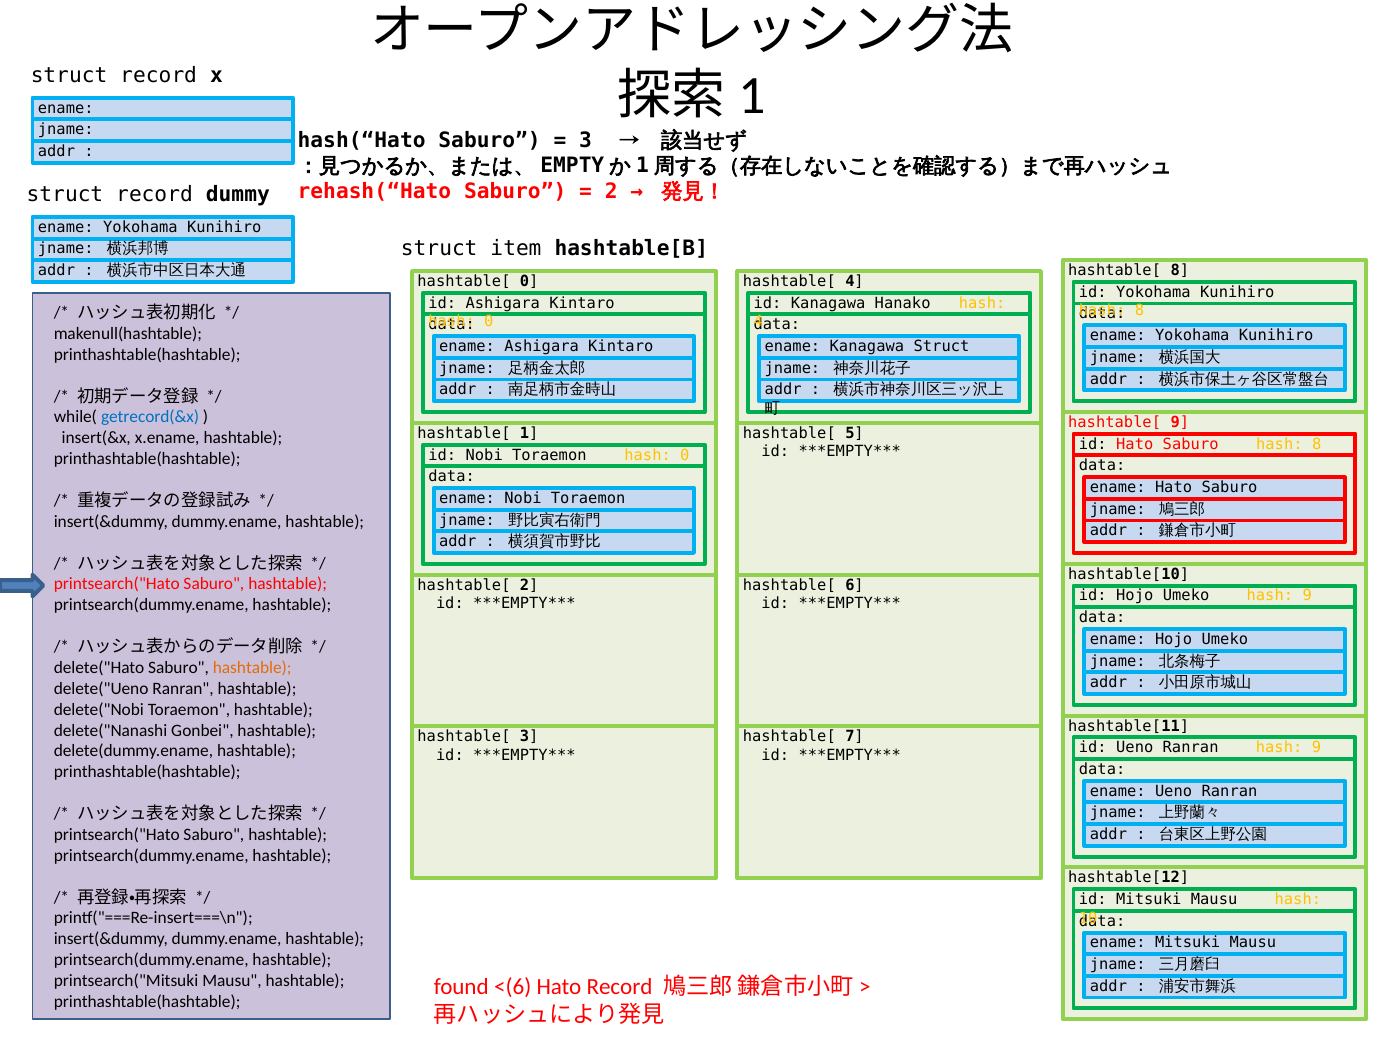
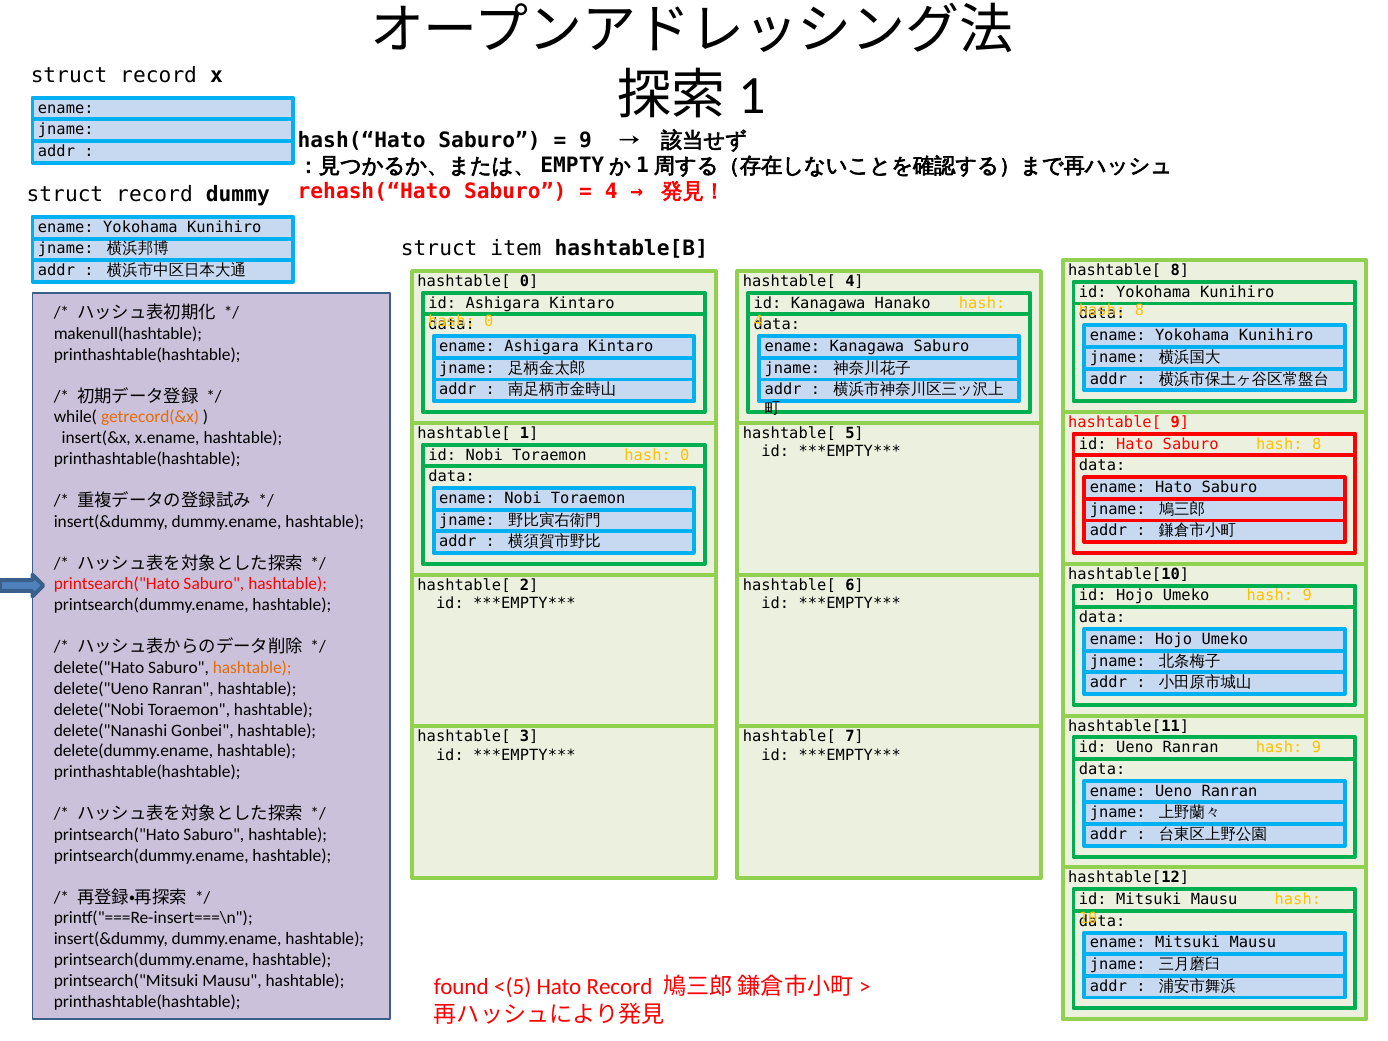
3 at (586, 140): 3 -> 9
2 at (611, 191): 2 -> 4
Kanagawa Struct: Struct -> Saburo
getrecord(&x colour: blue -> orange
<(6: <(6 -> <(5
